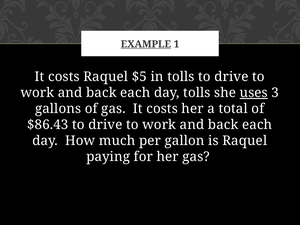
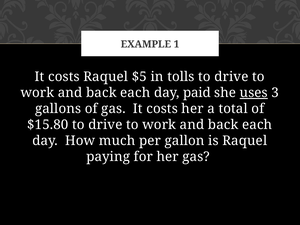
EXAMPLE underline: present -> none
day tolls: tolls -> paid
$86.43: $86.43 -> $15.80
